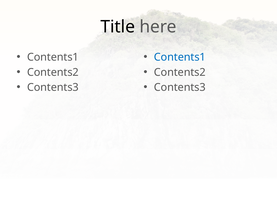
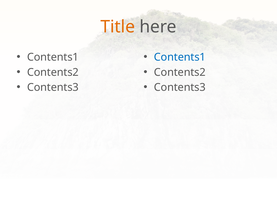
Title colour: black -> orange
